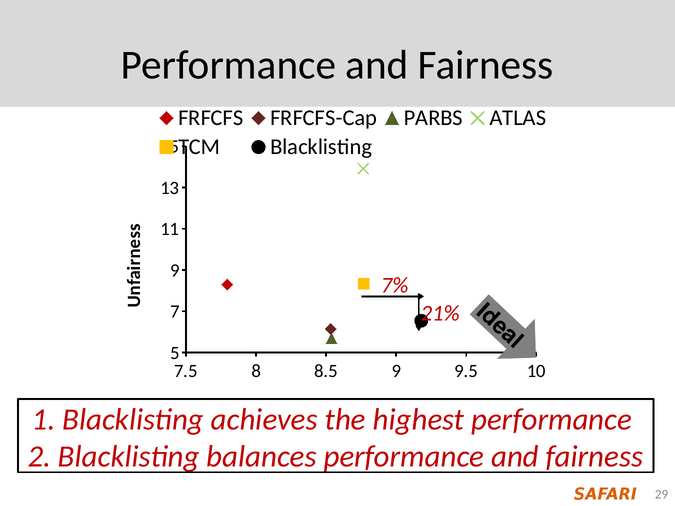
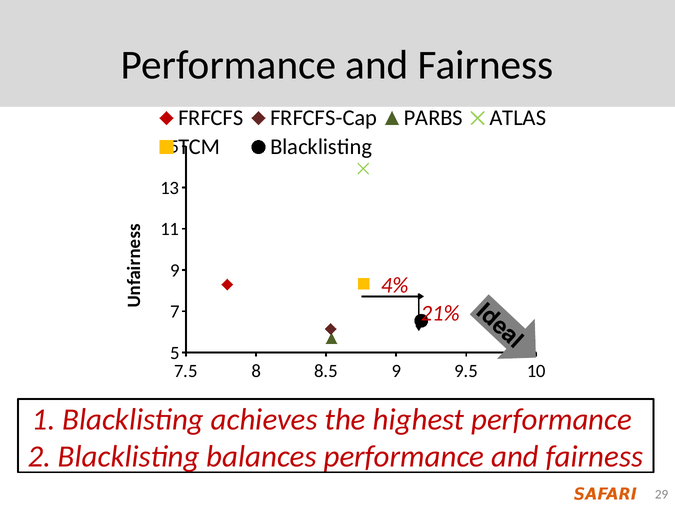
7%: 7% -> 4%
